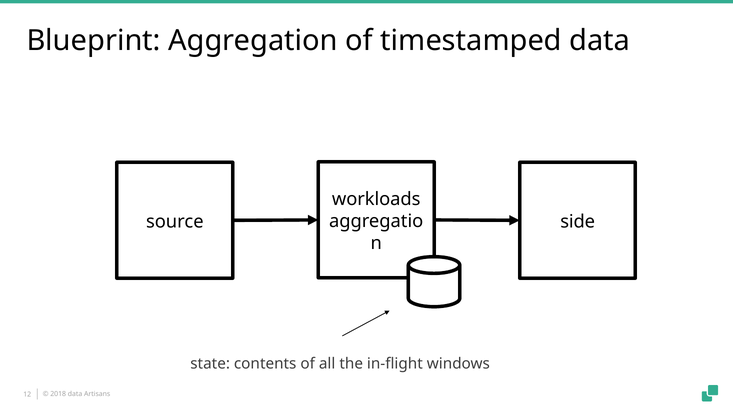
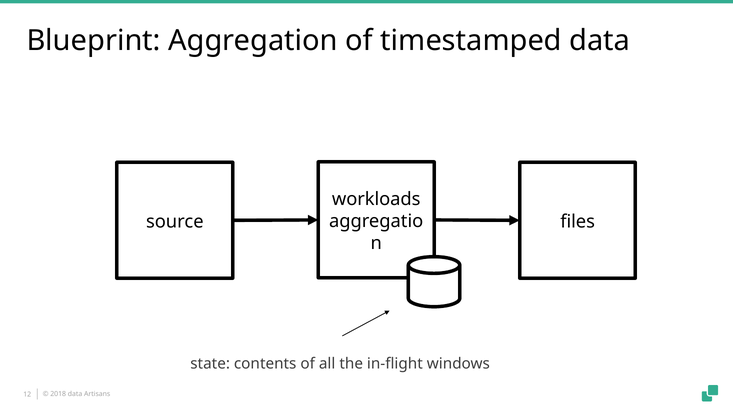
side: side -> files
